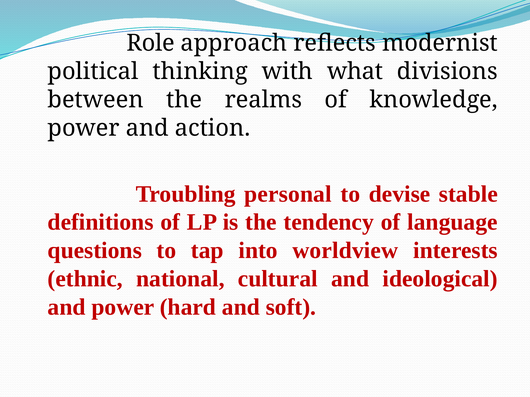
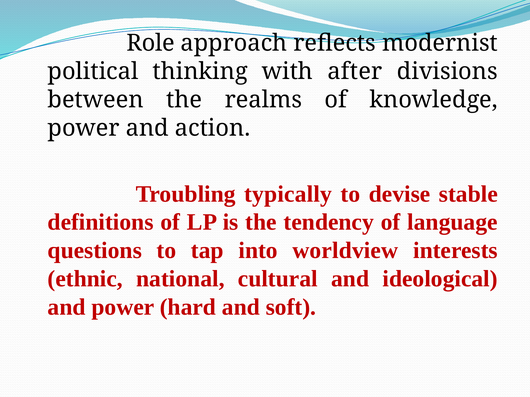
what: what -> after
personal: personal -> typically
